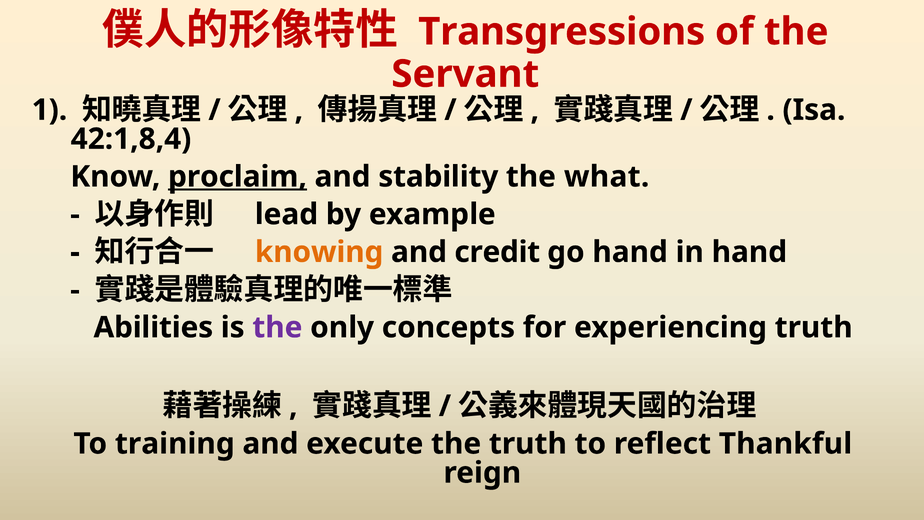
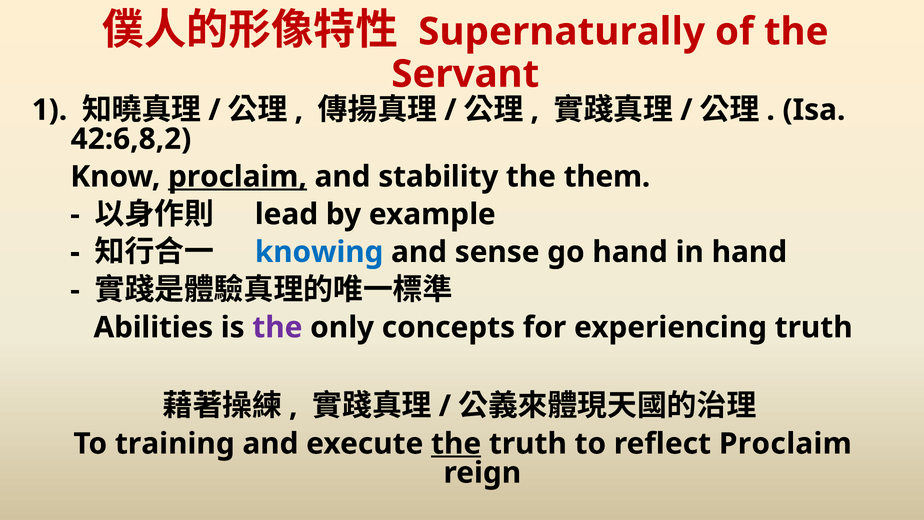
Transgressions: Transgressions -> Supernaturally
42:1,8,4: 42:1,8,4 -> 42:6,8,2
what: what -> them
knowing colour: orange -> blue
credit: credit -> sense
the at (456, 444) underline: none -> present
reflect Thankful: Thankful -> Proclaim
